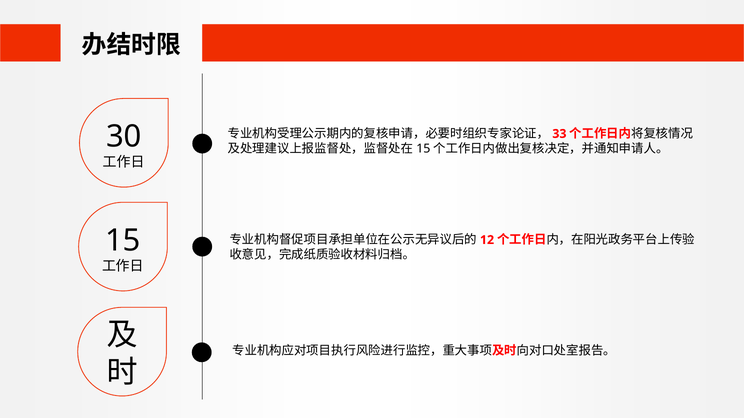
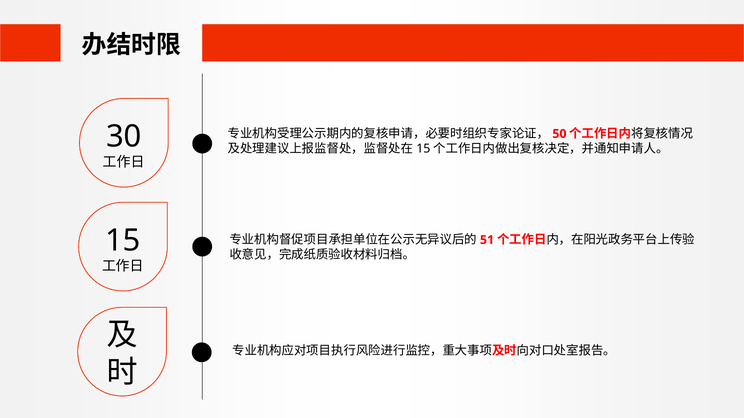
33: 33 -> 50
12: 12 -> 51
